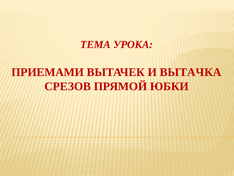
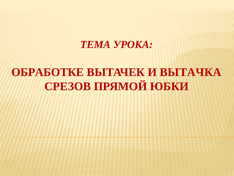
ПРИЕМАМИ: ПРИЕМАМИ -> ОБРАБОТКЕ
